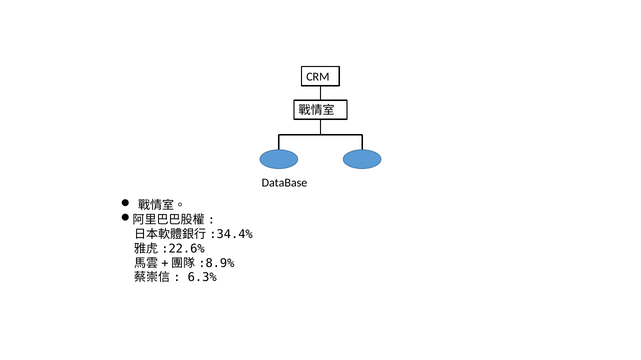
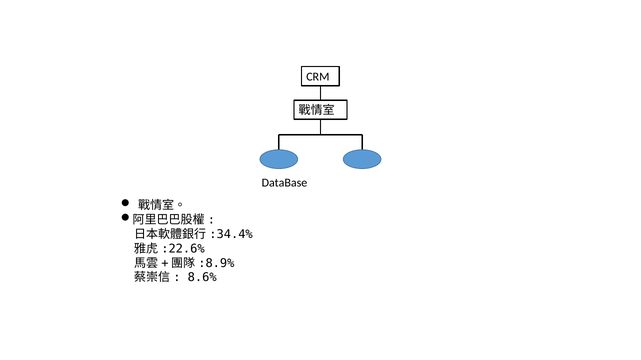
6.3%: 6.3% -> 8.6%
